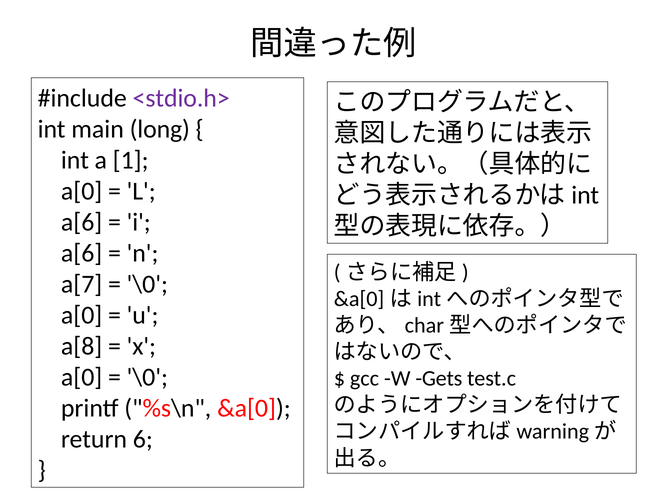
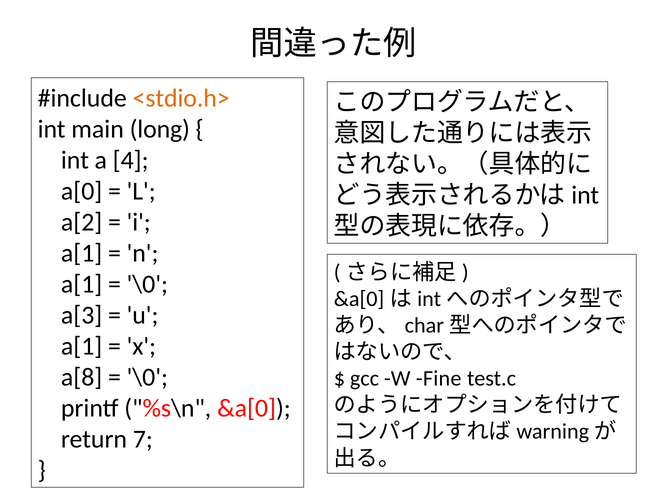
<stdio.h> colour: purple -> orange
1: 1 -> 4
a[6 at (82, 223): a[6 -> a[2
a[6 at (82, 254): a[6 -> a[1
a[7 at (82, 285): a[7 -> a[1
a[0 at (82, 316): a[0 -> a[3
a[8 at (82, 347): a[8 -> a[1
a[0 at (82, 378): a[0 -> a[8
Gets: Gets -> Fine
6: 6 -> 7
